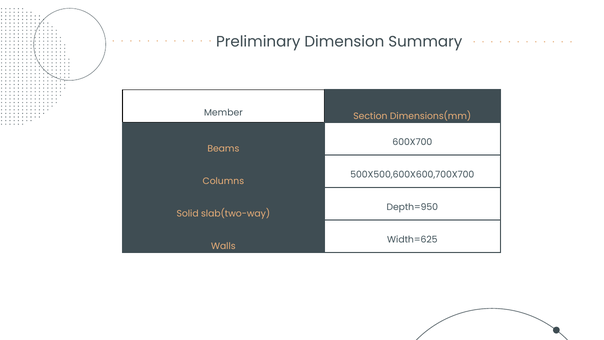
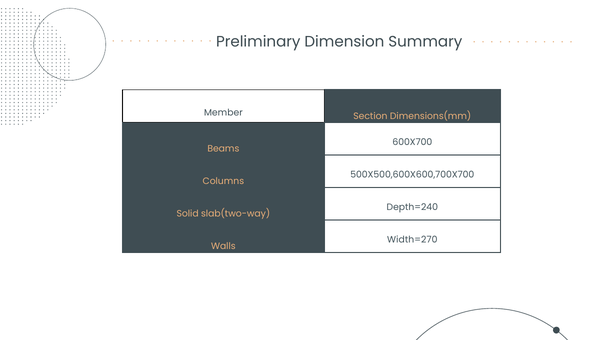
Depth=950: Depth=950 -> Depth=240
Width=625: Width=625 -> Width=270
